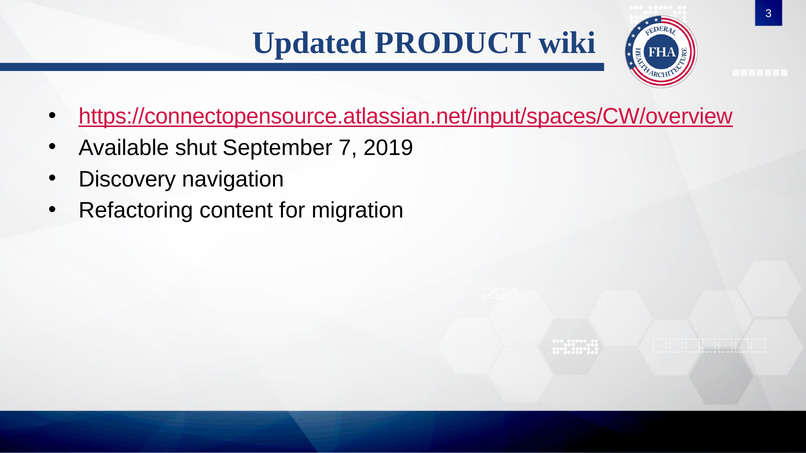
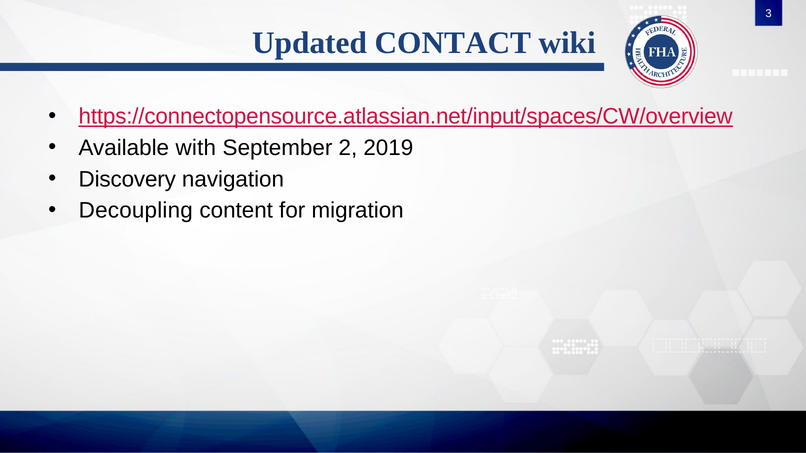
PRODUCT: PRODUCT -> CONTACT
shut: shut -> with
7: 7 -> 2
Refactoring: Refactoring -> Decoupling
